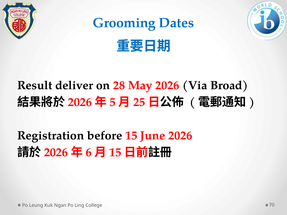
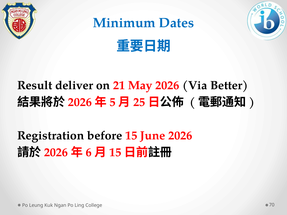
Grooming: Grooming -> Minimum
28: 28 -> 21
Broad: Broad -> Better
